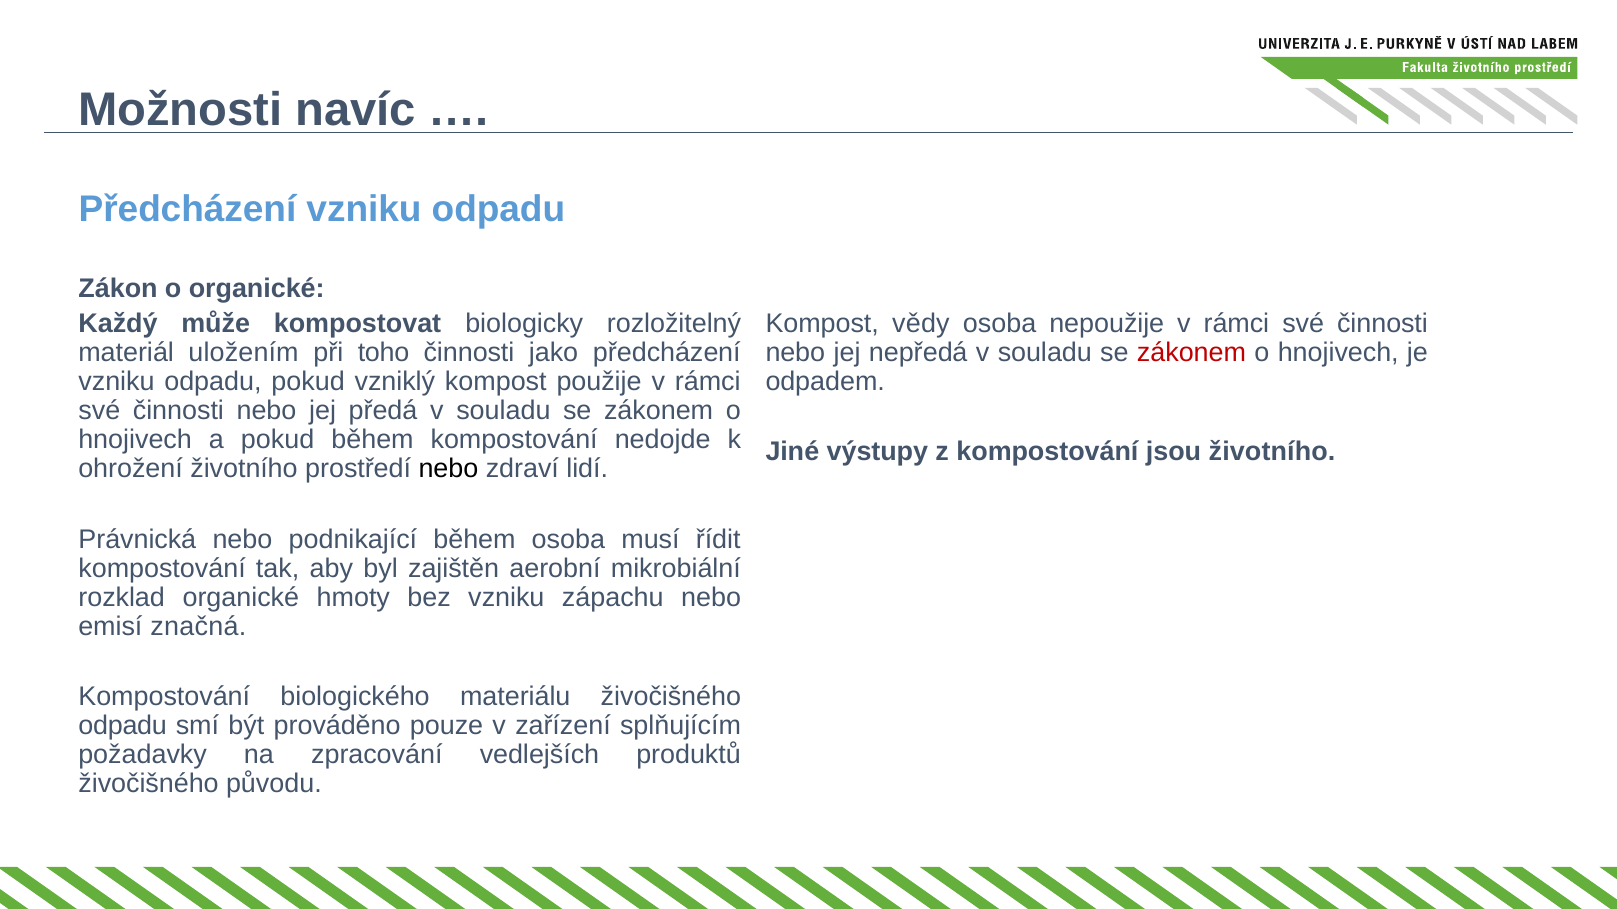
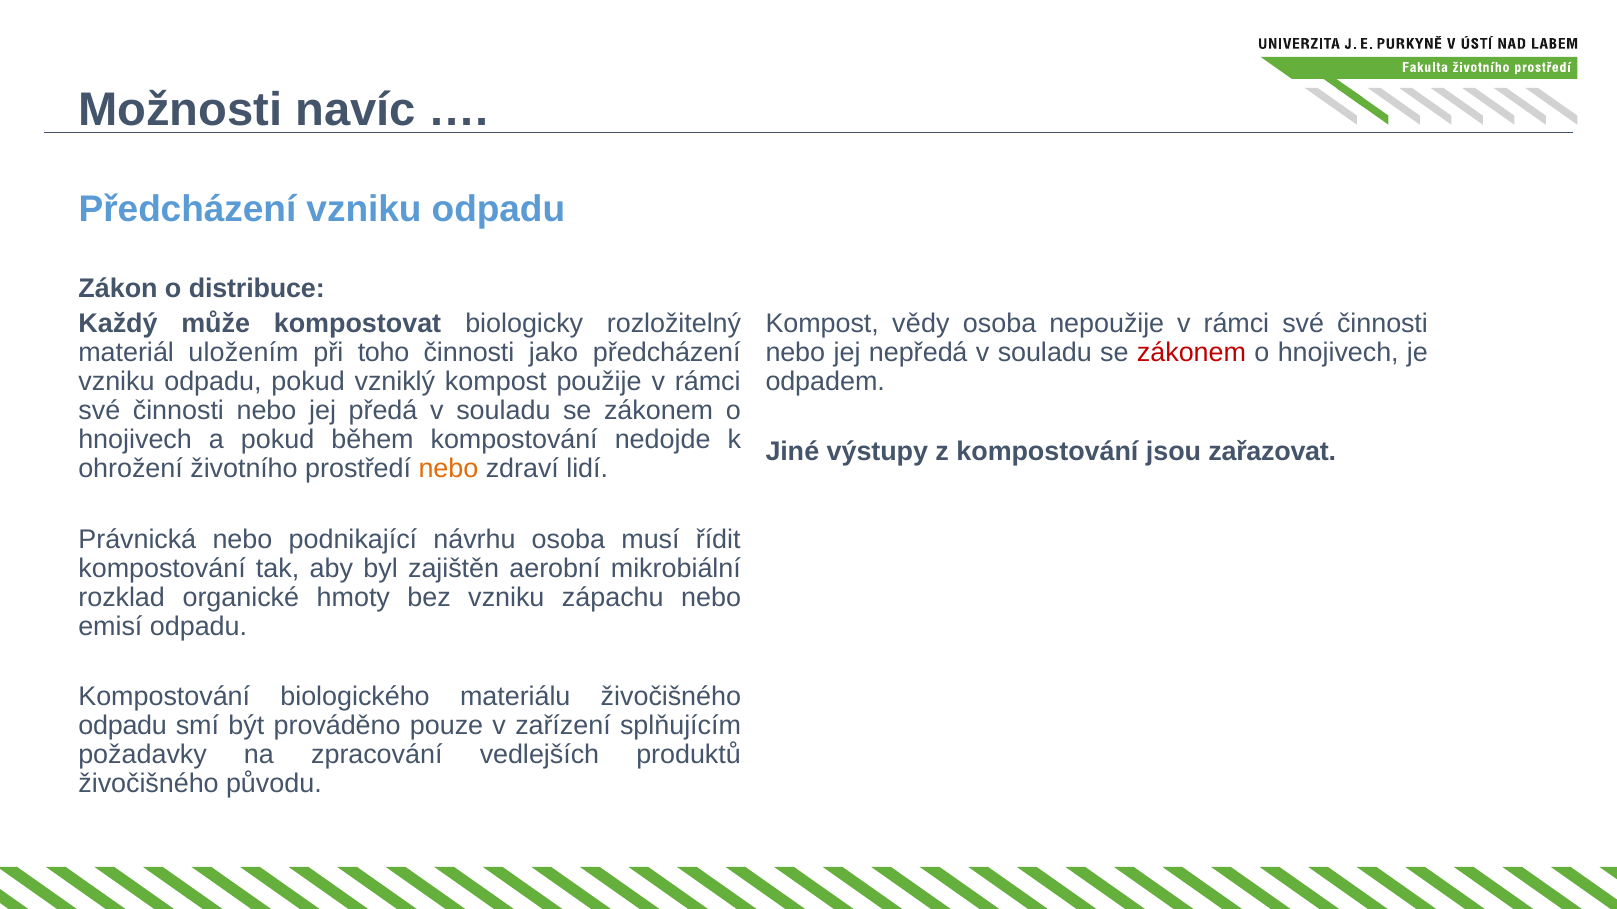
o organické: organické -> distribuce
jsou životního: životního -> zařazovat
nebo at (448, 469) colour: black -> orange
podnikající během: během -> návrhu
emisí značná: značná -> odpadu
